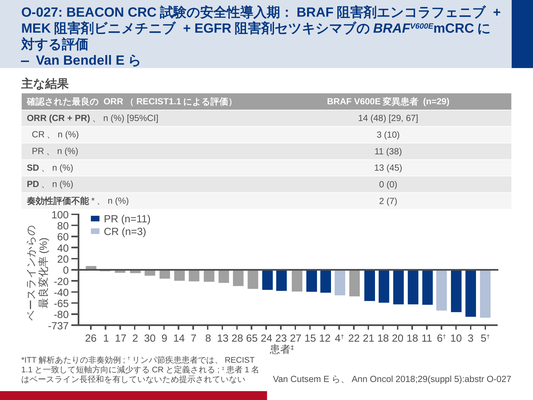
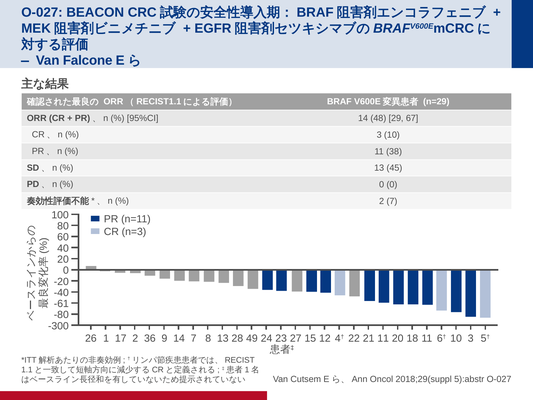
Bendell: Bendell -> Falcone
-65: -65 -> -61
-737: -737 -> -300
30: 30 -> 36
65: 65 -> 49
12 18: 18 -> 11
